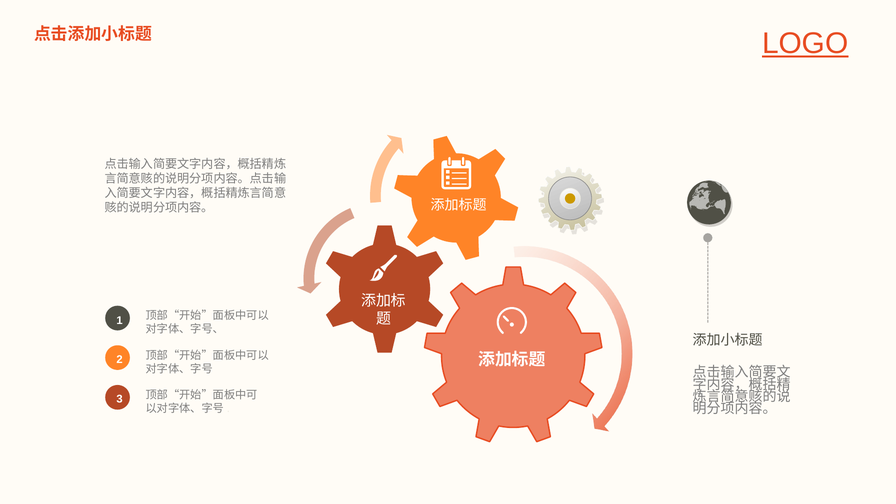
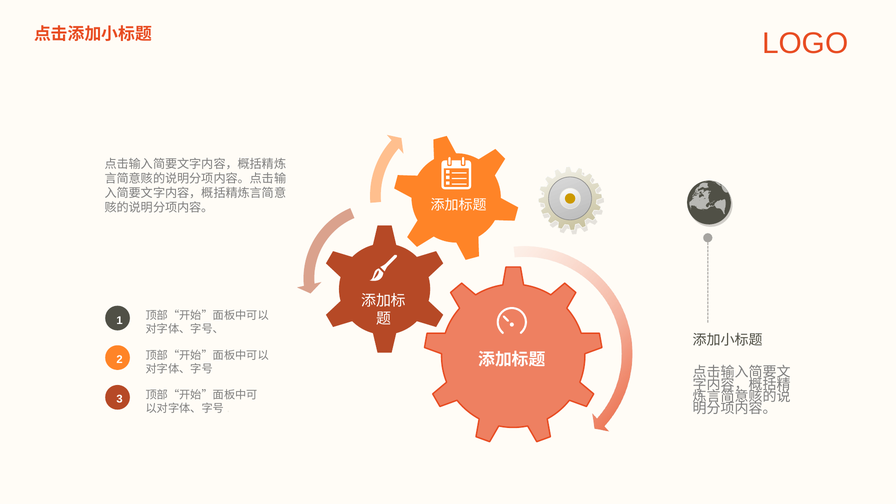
LOGO underline: present -> none
